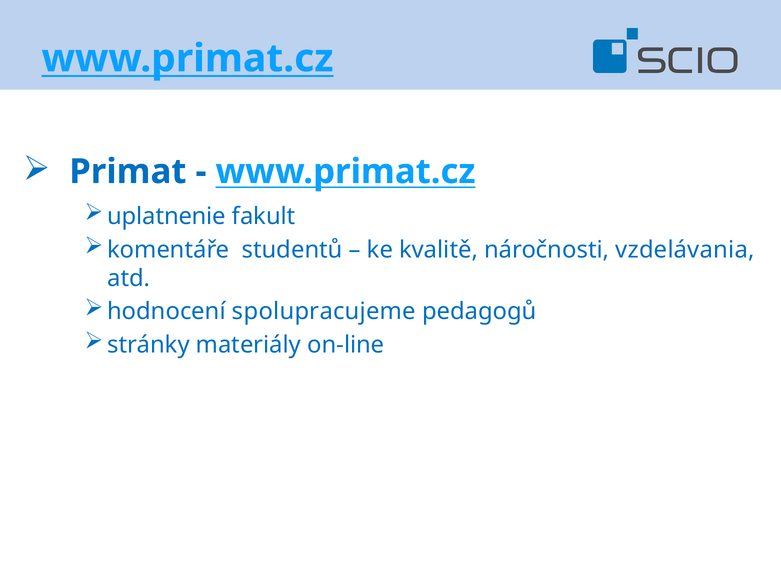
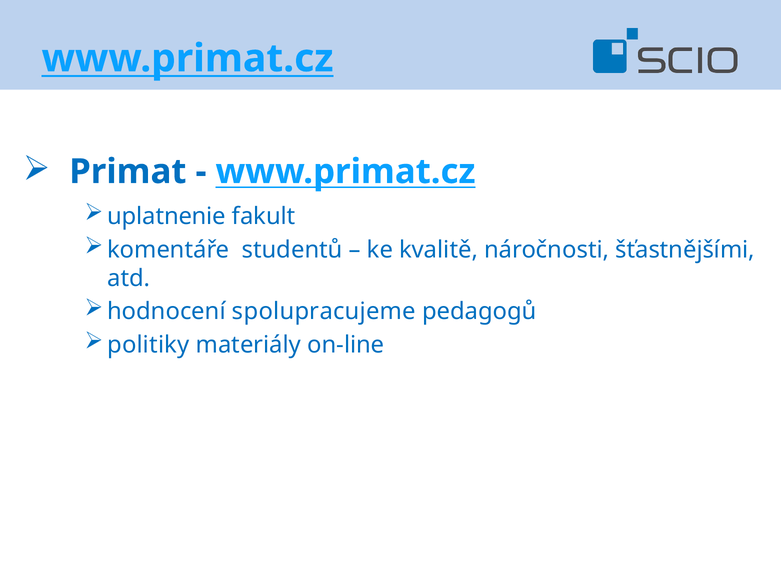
vzdelávania: vzdelávania -> šťastnějšími
stránky: stránky -> politiky
